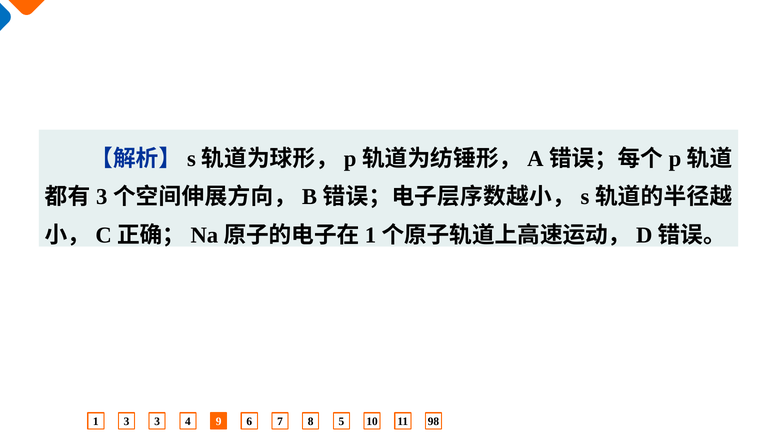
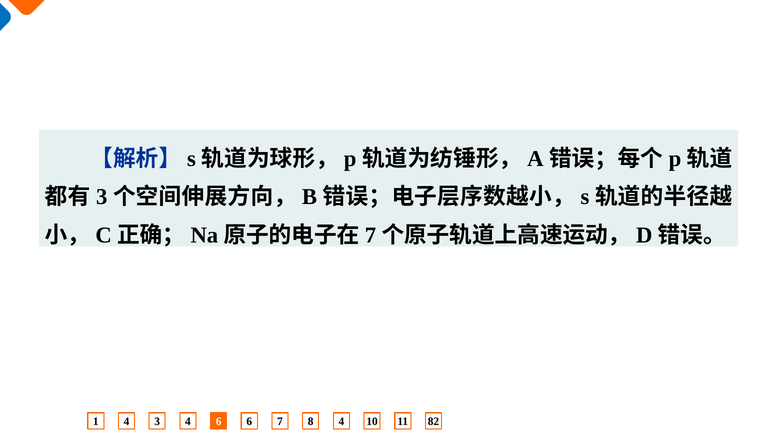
1 at (370, 235): 1 -> 7
1 3: 3 -> 4
4 9: 9 -> 6
8 5: 5 -> 4
98: 98 -> 82
